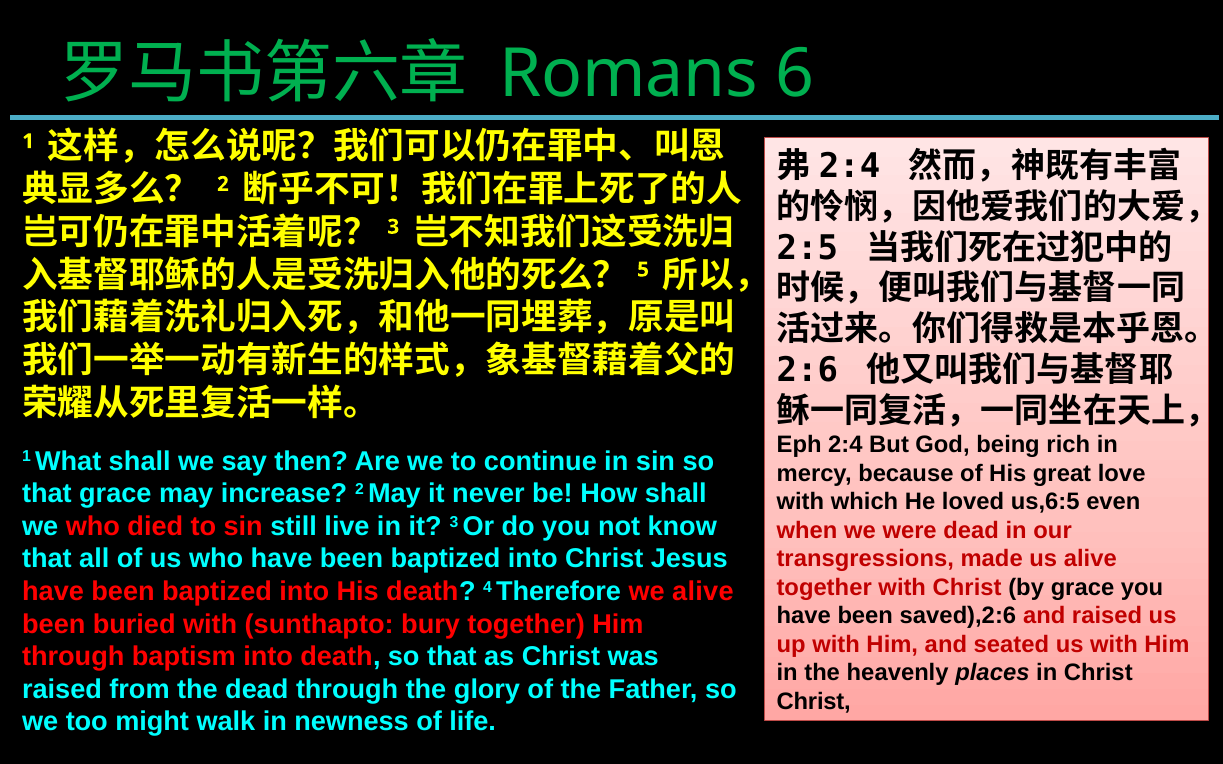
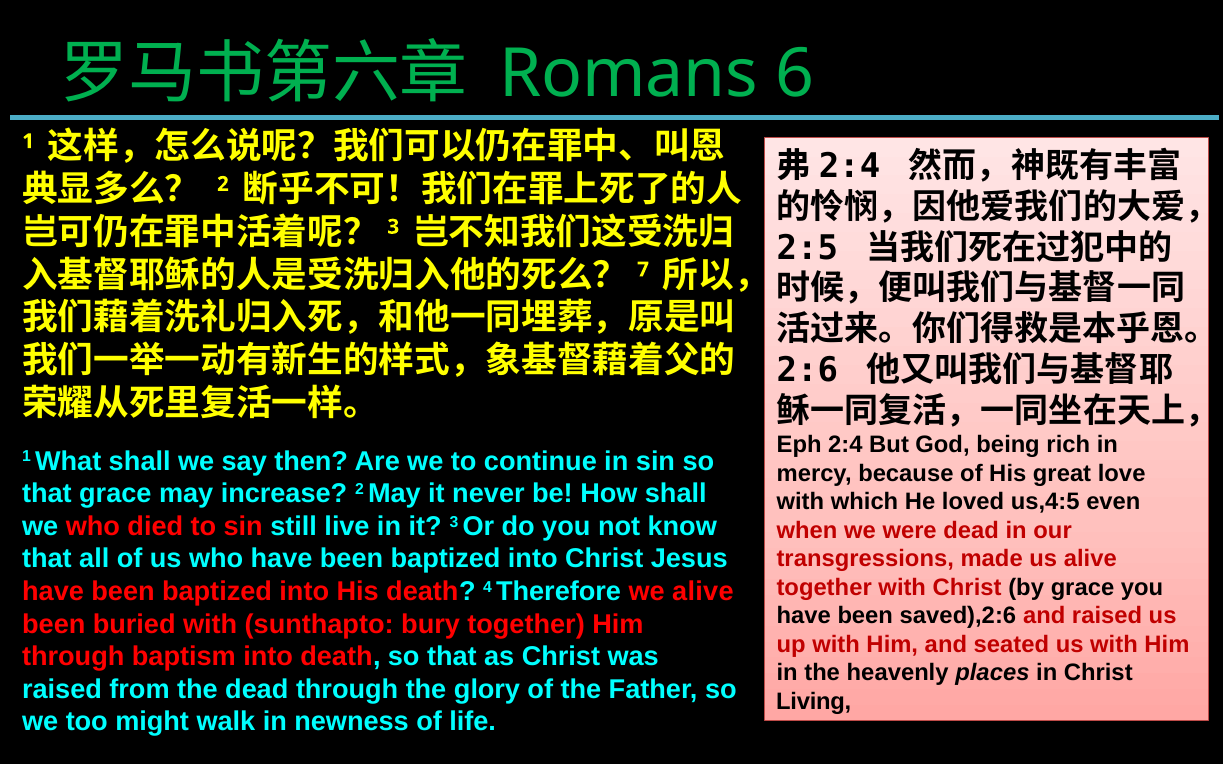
5: 5 -> 7
us,6:5: us,6:5 -> us,4:5
Christ at (814, 702): Christ -> Living
